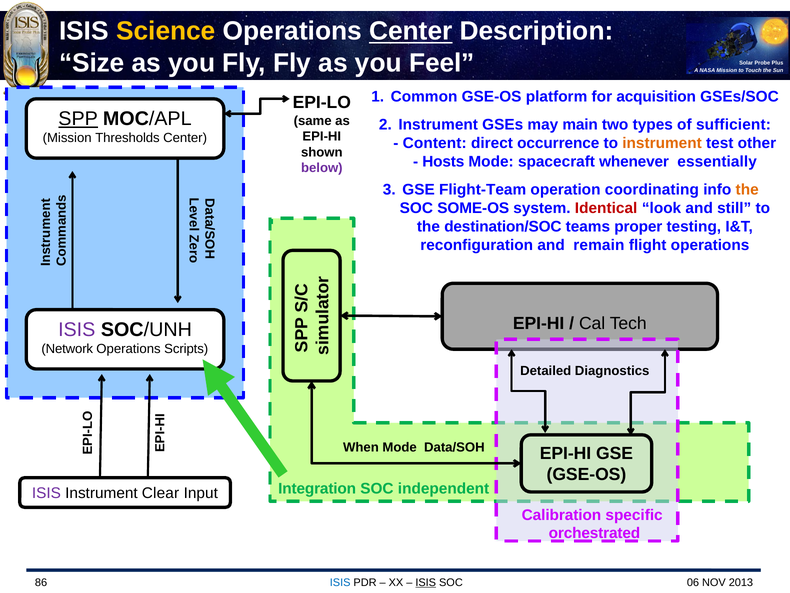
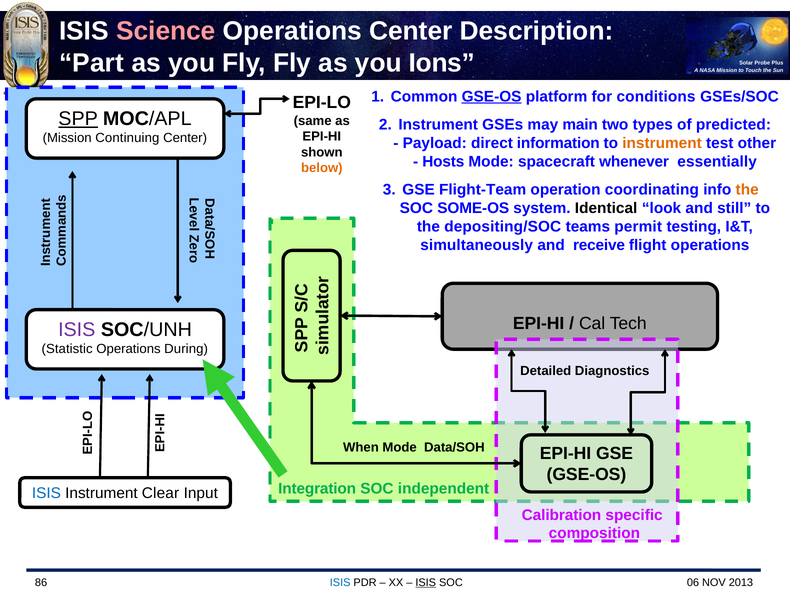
Science colour: yellow -> pink
Center at (411, 31) underline: present -> none
Size: Size -> Part
Feel: Feel -> Ions
GSE-OS at (492, 96) underline: none -> present
acquisition: acquisition -> conditions
sufficient: sufficient -> predicted
Thresholds: Thresholds -> Continuing
Content: Content -> Payload
occurrence: occurrence -> information
below colour: purple -> orange
Identical colour: red -> black
destination/SOC: destination/SOC -> depositing/SOC
proper: proper -> permit
reconfiguration: reconfiguration -> simultaneously
remain: remain -> receive
Network: Network -> Statistic
Scripts: Scripts -> During
ISIS at (46, 493) colour: purple -> blue
orchestrated: orchestrated -> composition
